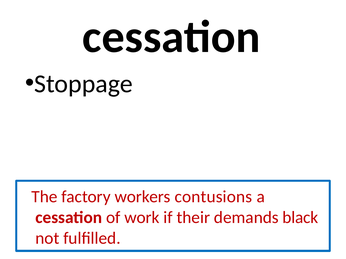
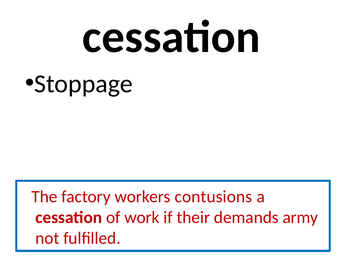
black: black -> army
